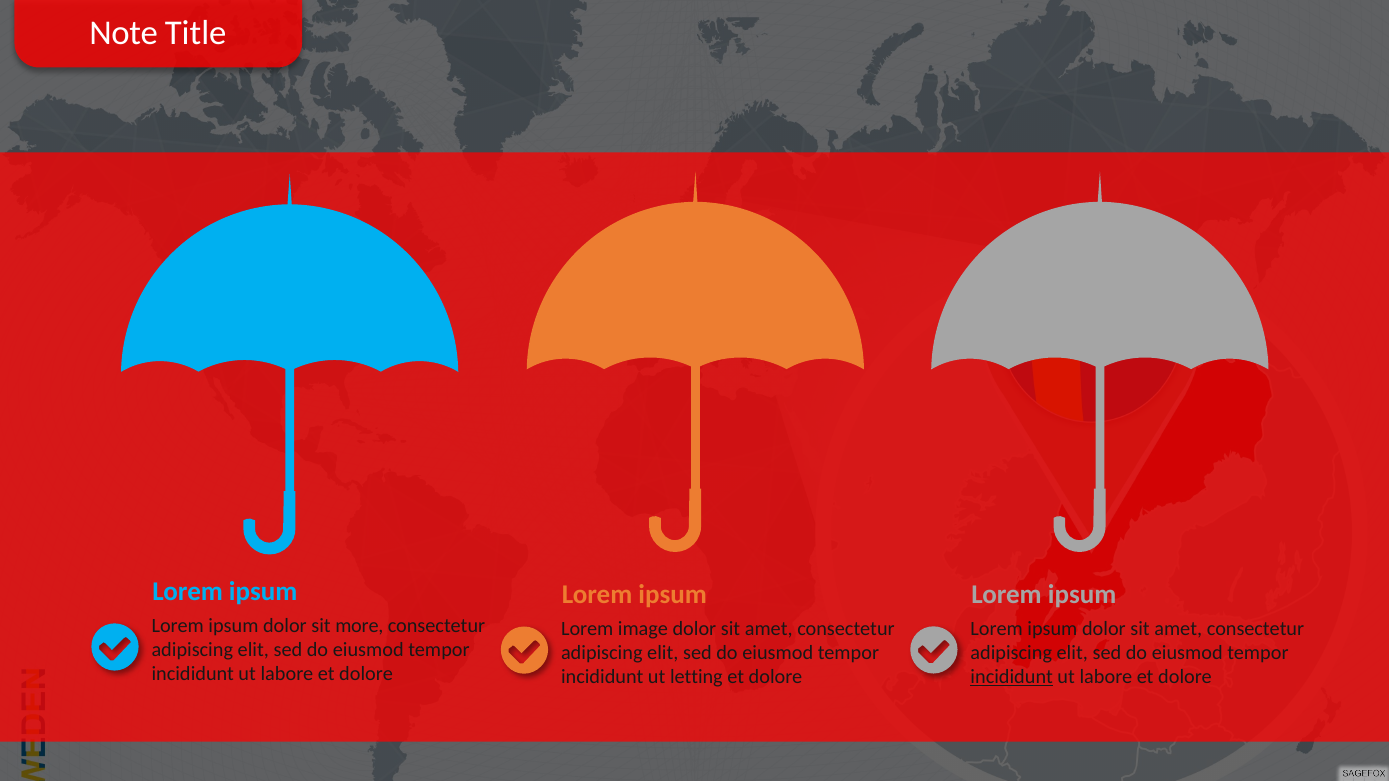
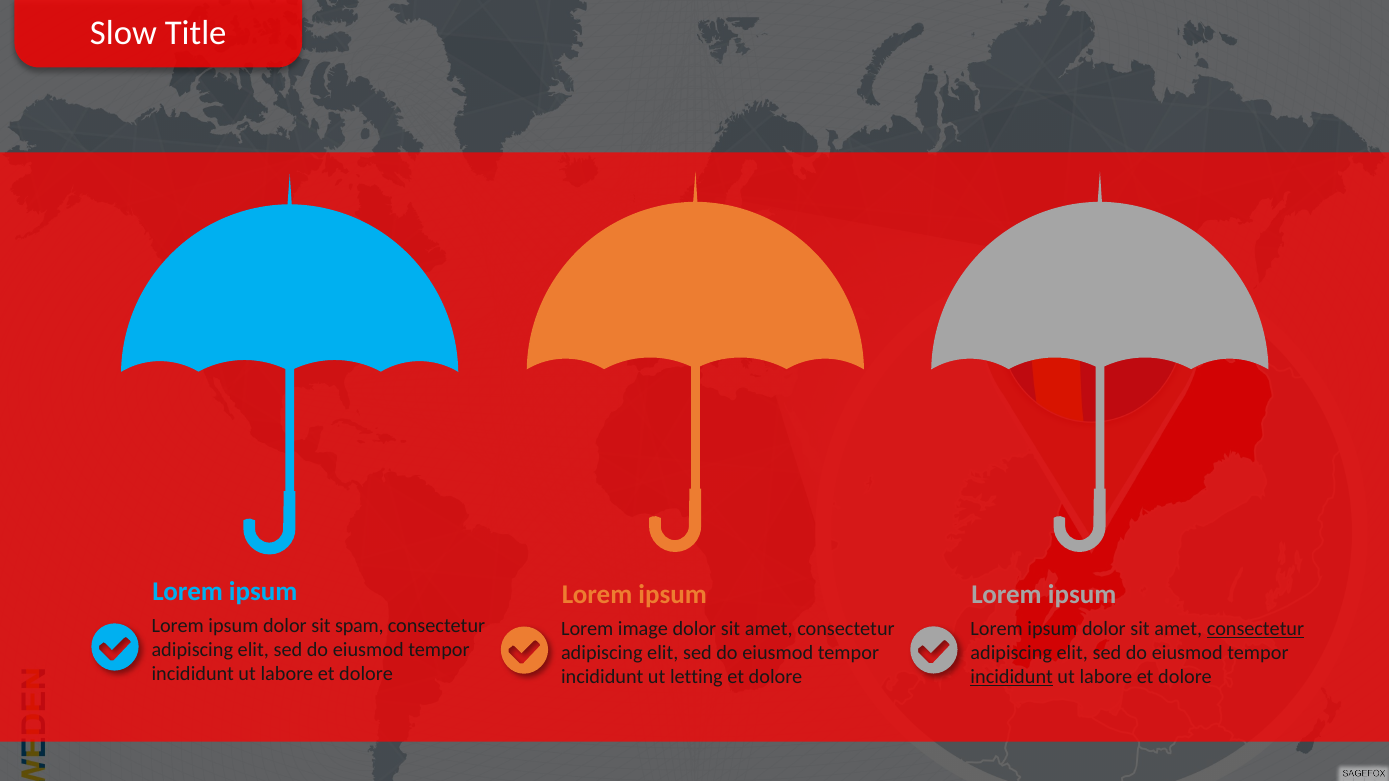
Note: Note -> Slow
more: more -> spam
consectetur at (1255, 629) underline: none -> present
